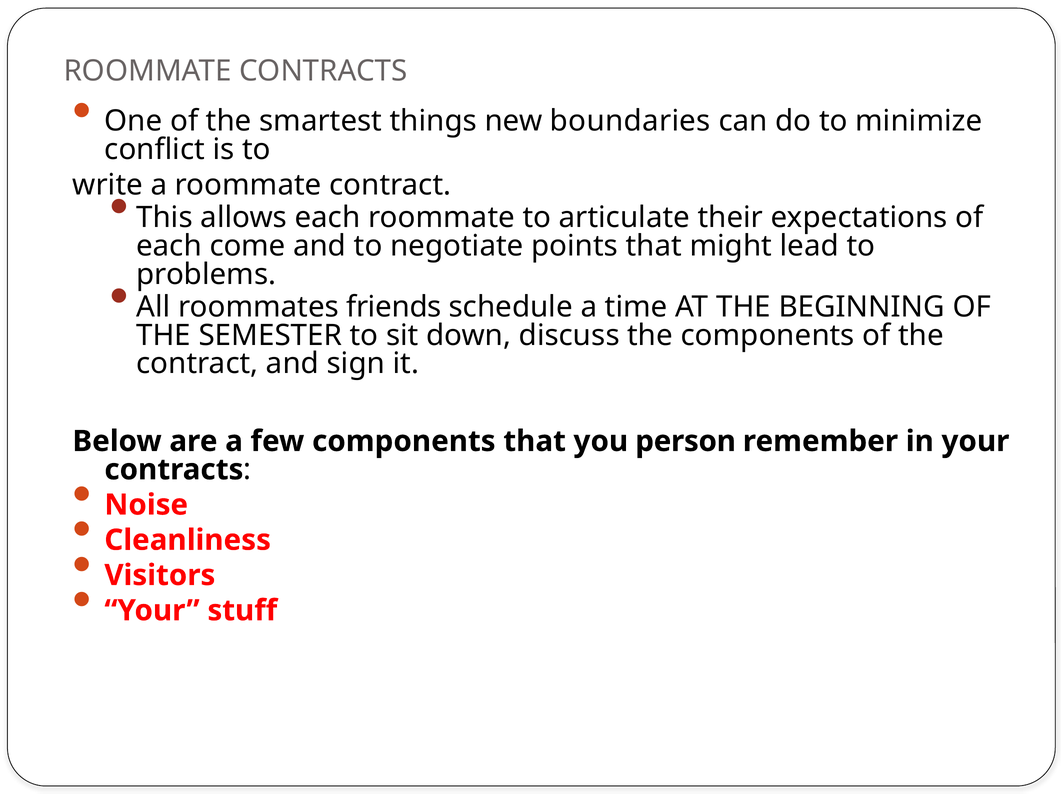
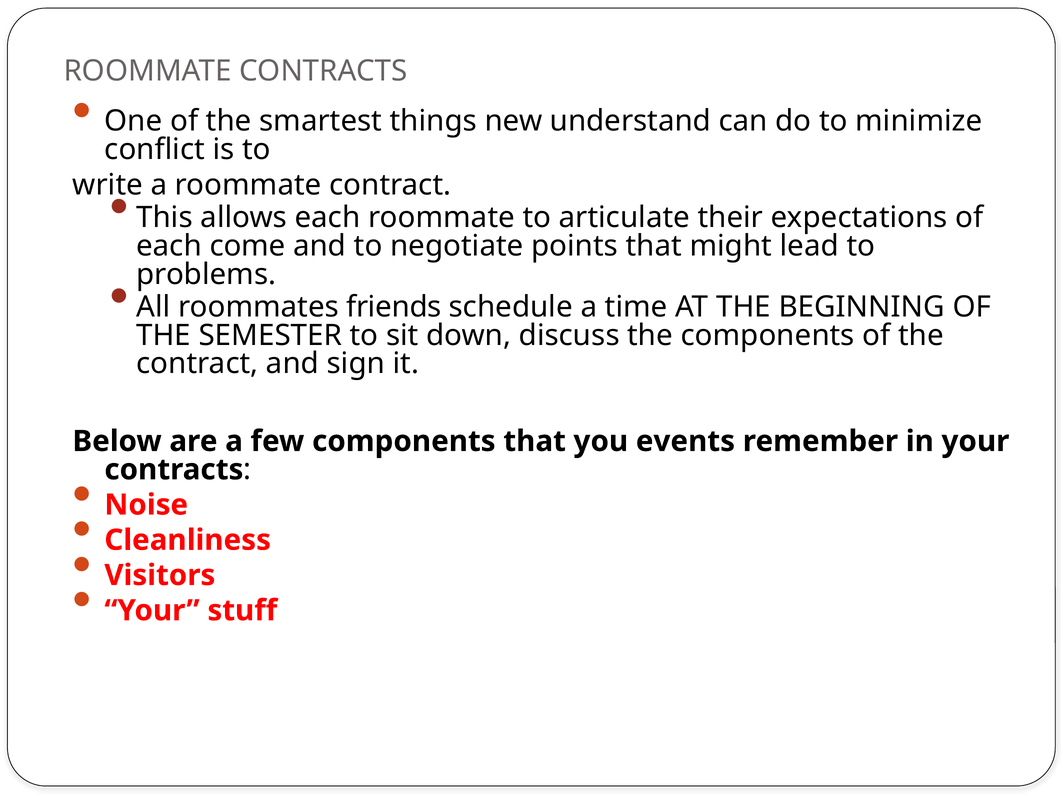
boundaries: boundaries -> understand
person: person -> events
